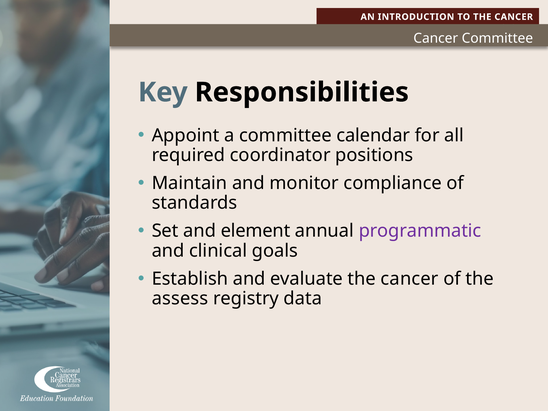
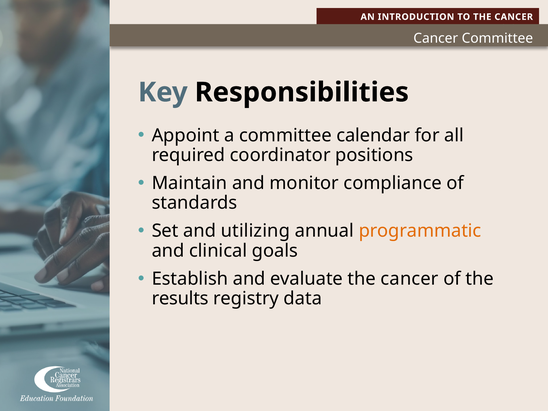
element: element -> utilizing
programmatic colour: purple -> orange
assess: assess -> results
